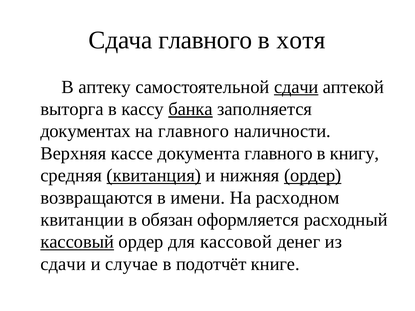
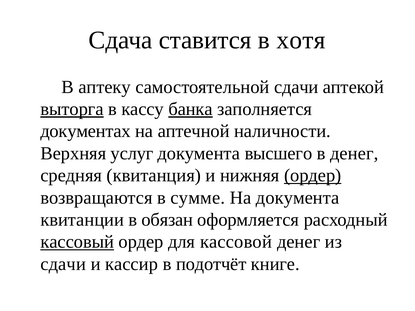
Сдача главного: главного -> ставится
сдачи at (296, 87) underline: present -> none
выторга underline: none -> present
на главного: главного -> аптечной
кассе: кассе -> услуг
документа главного: главного -> высшего
в книгу: книгу -> денег
квитанция underline: present -> none
имени: имени -> сумме
На расходном: расходном -> документа
случае: случае -> кассир
